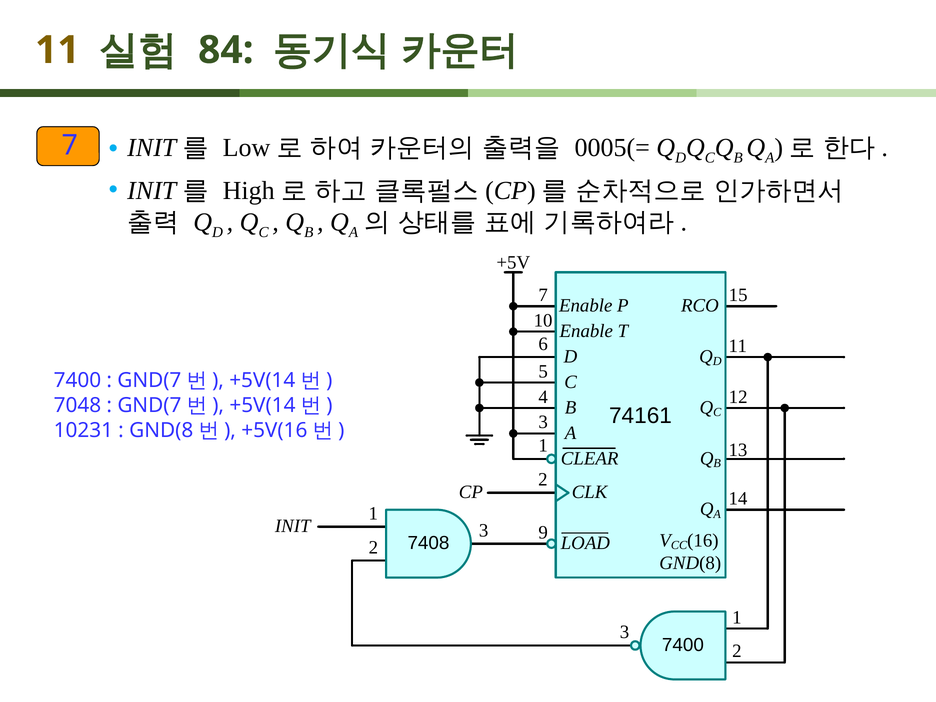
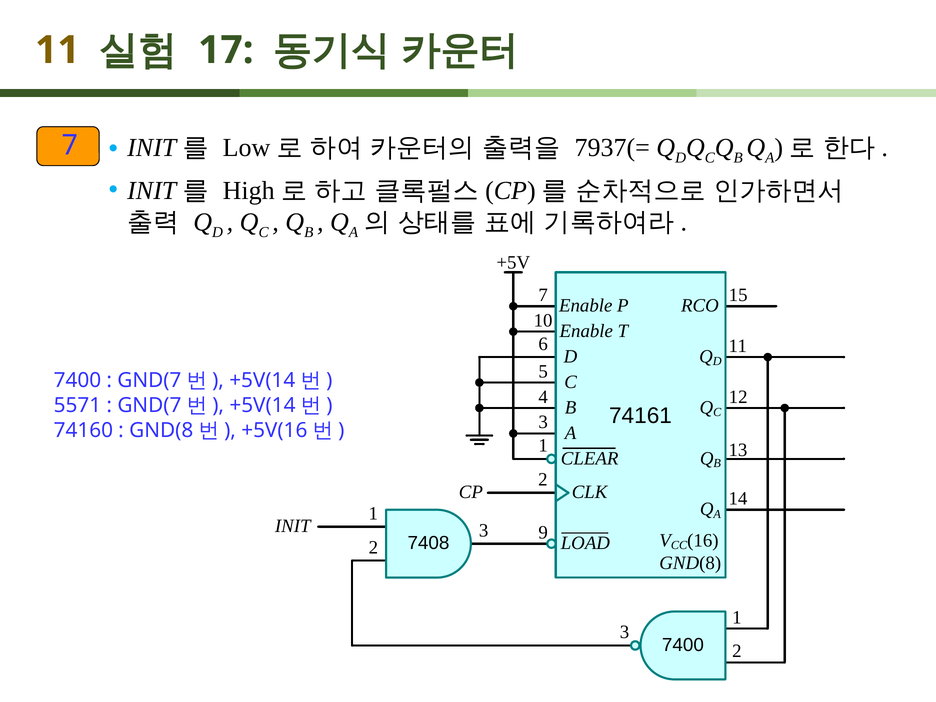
84: 84 -> 17
0005(=: 0005(= -> 7937(=
7048: 7048 -> 5571
10231: 10231 -> 74160
